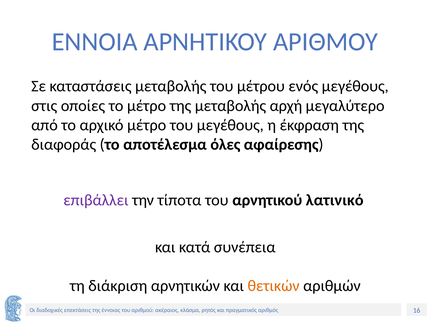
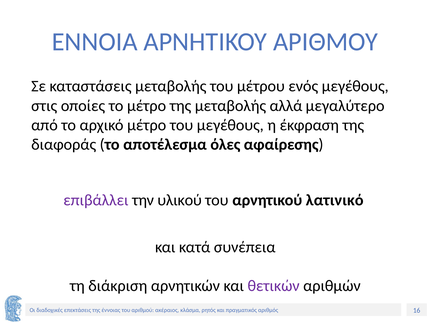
αρχή: αρχή -> αλλά
τίποτα: τίποτα -> υλικού
θετικών colour: orange -> purple
